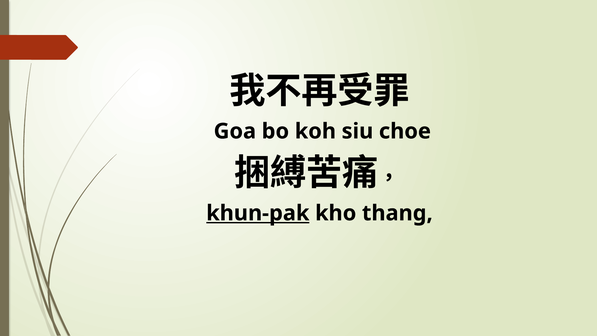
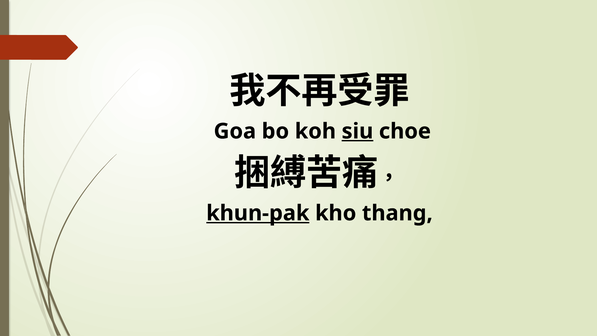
siu underline: none -> present
